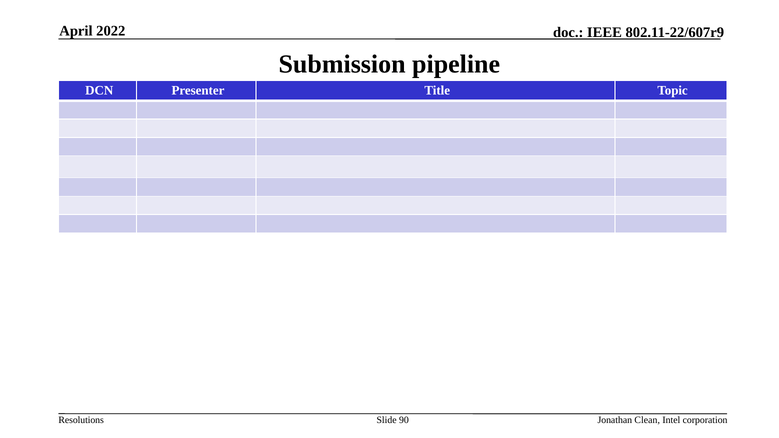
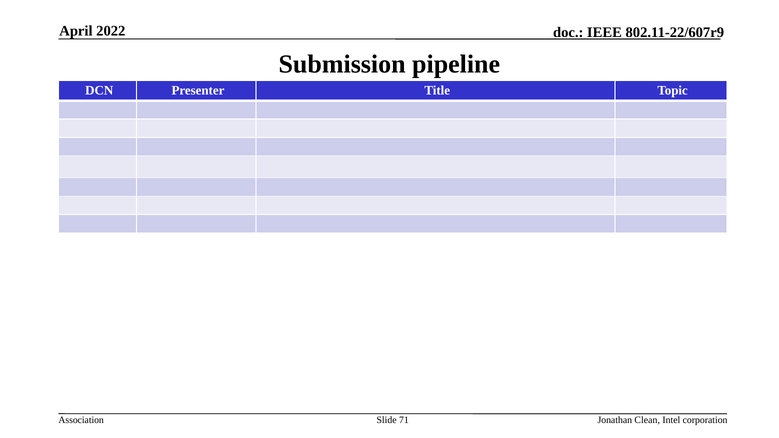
Resolutions: Resolutions -> Association
90: 90 -> 71
